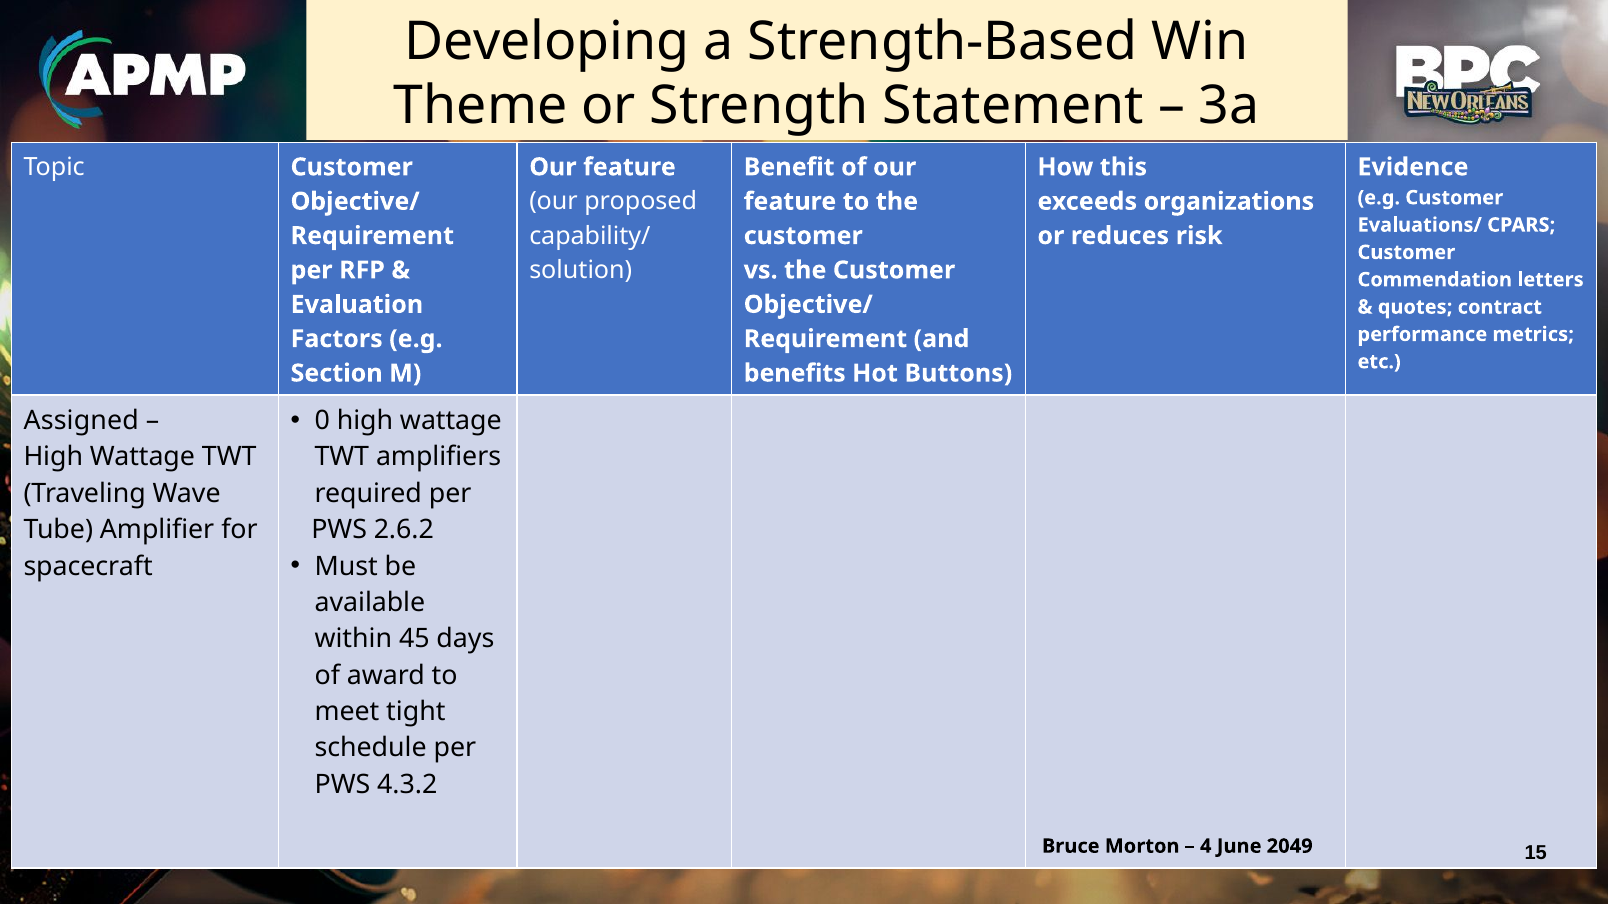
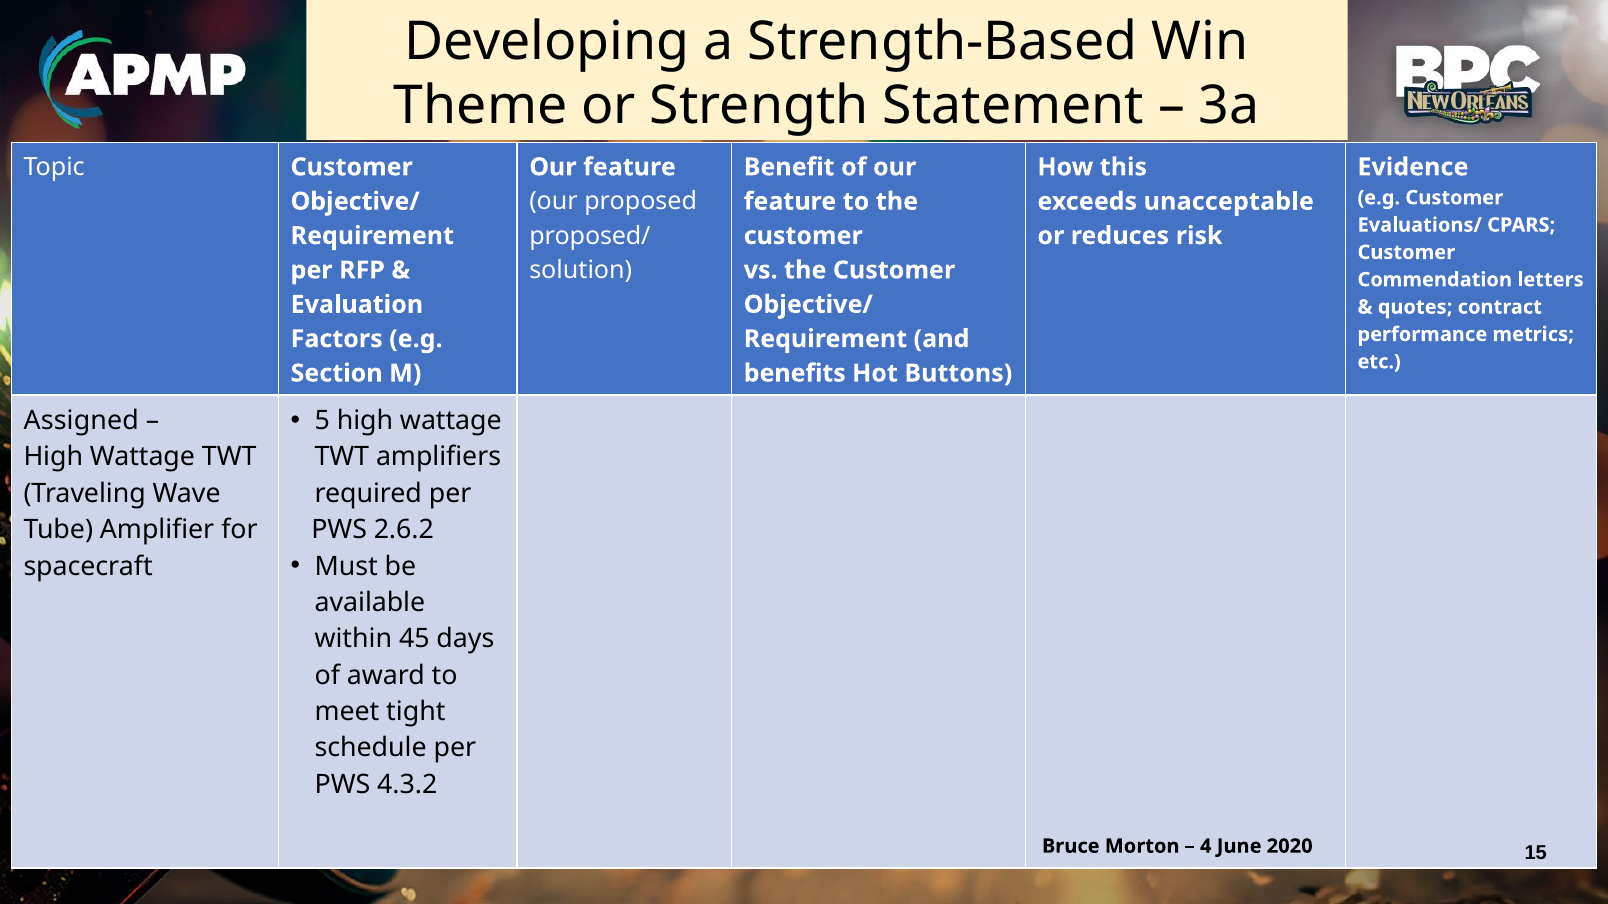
organizations: organizations -> unacceptable
capability/: capability/ -> proposed/
0: 0 -> 5
2049: 2049 -> 2020
